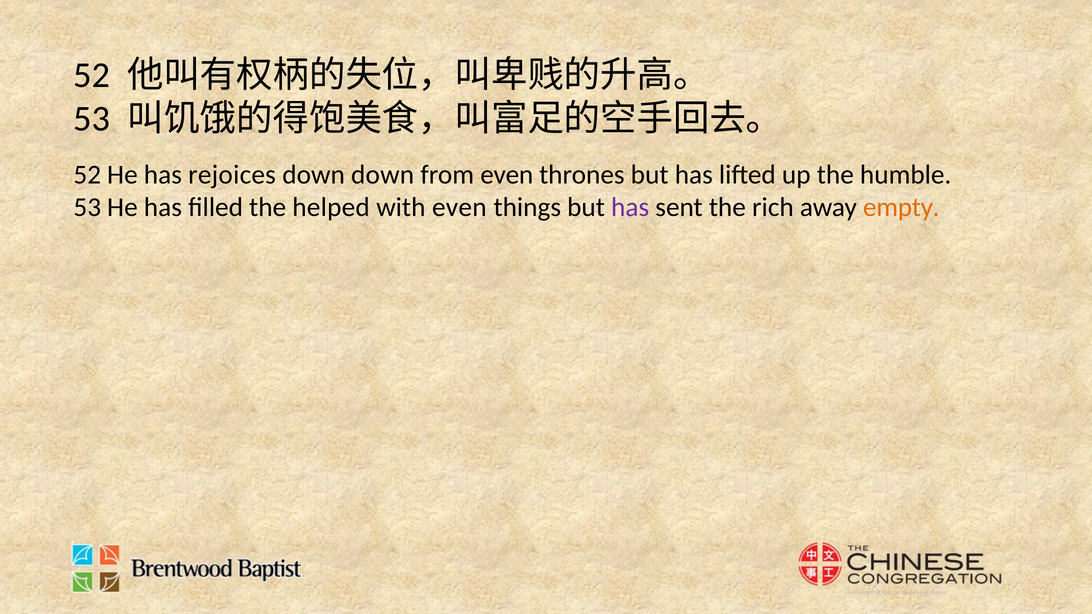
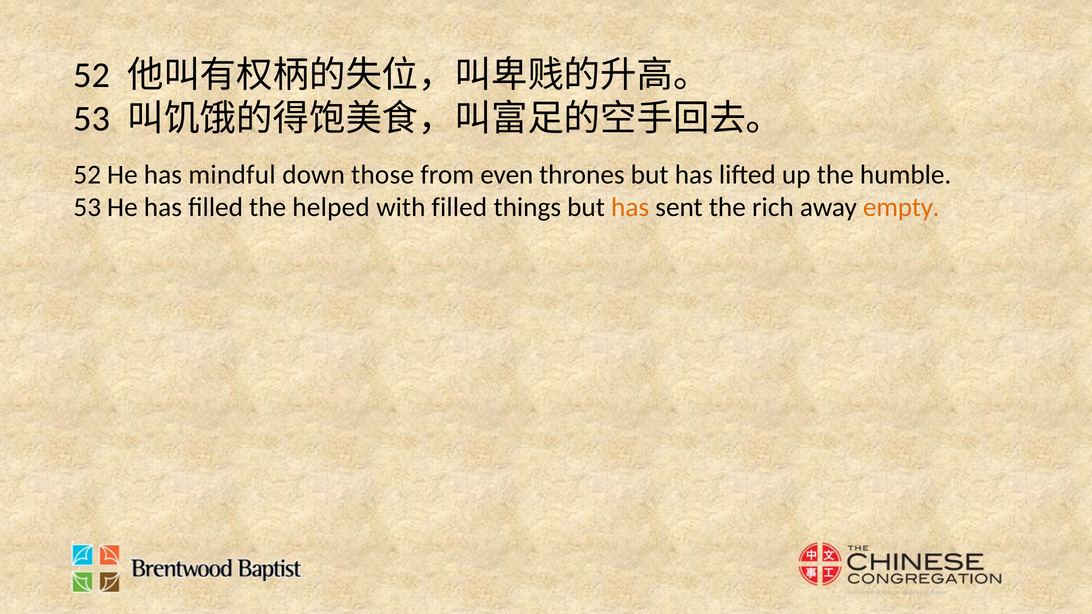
rejoices: rejoices -> mindful
down down: down -> those
with even: even -> filled
has at (630, 208) colour: purple -> orange
